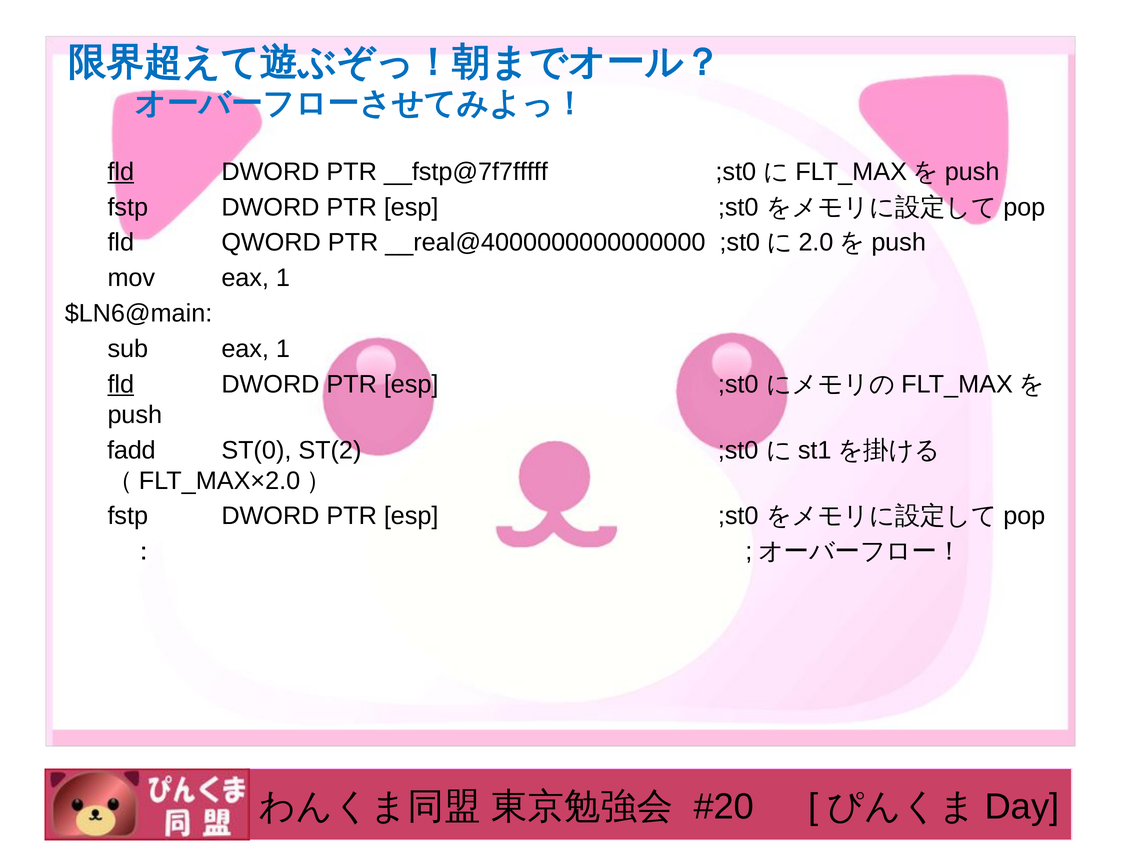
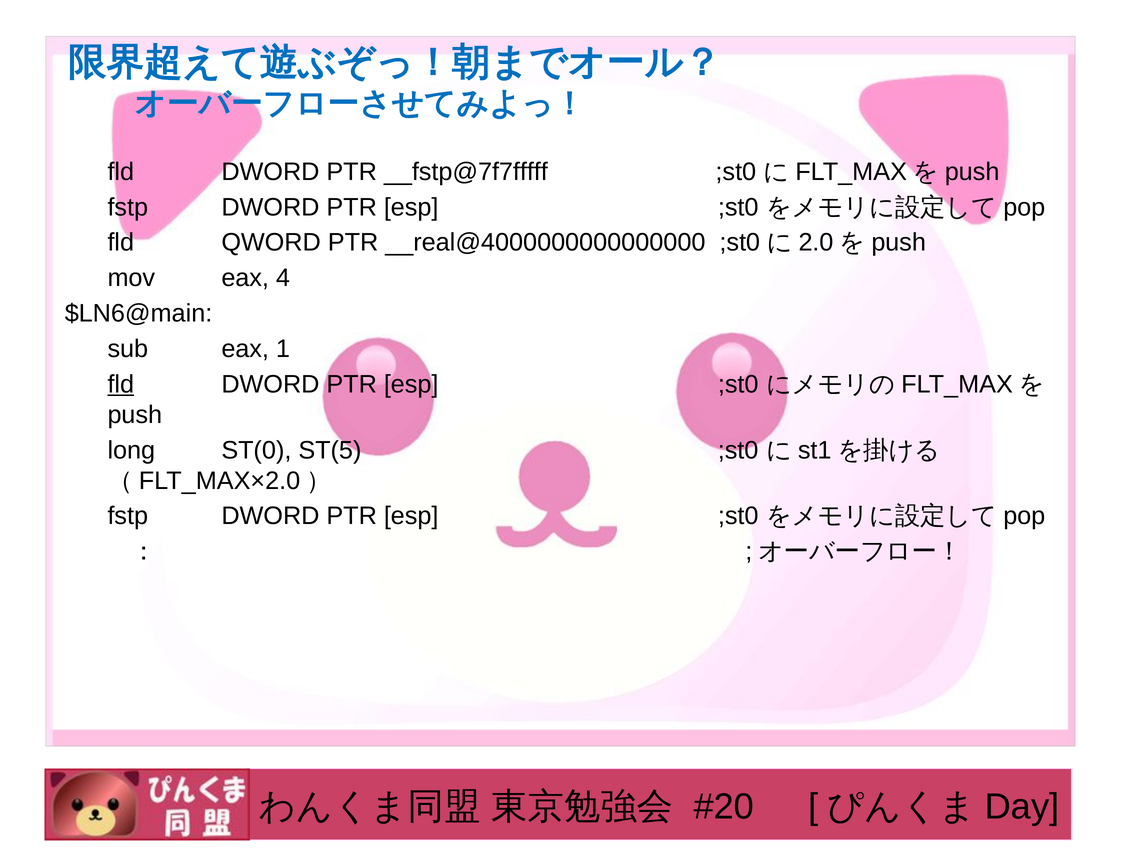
fld at (121, 172) underline: present -> none
mov eax 1: 1 -> 4
fadd: fadd -> long
ST(2: ST(2 -> ST(5
